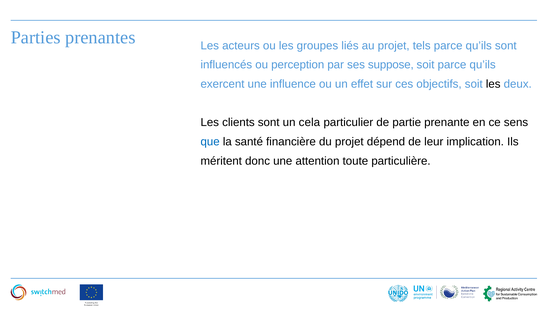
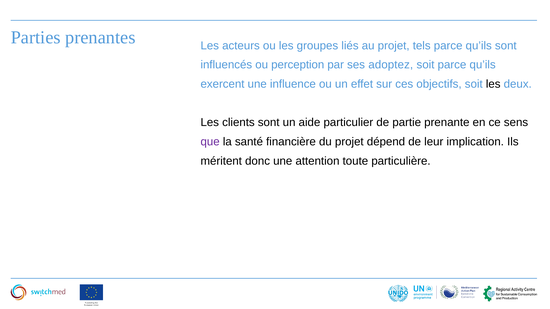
suppose: suppose -> adoptez
cela: cela -> aide
que colour: blue -> purple
